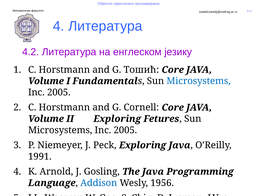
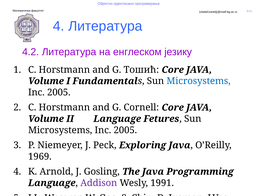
II Exploring: Exploring -> Language
1991: 1991 -> 1969
Addison colour: blue -> purple
1956: 1956 -> 1991
